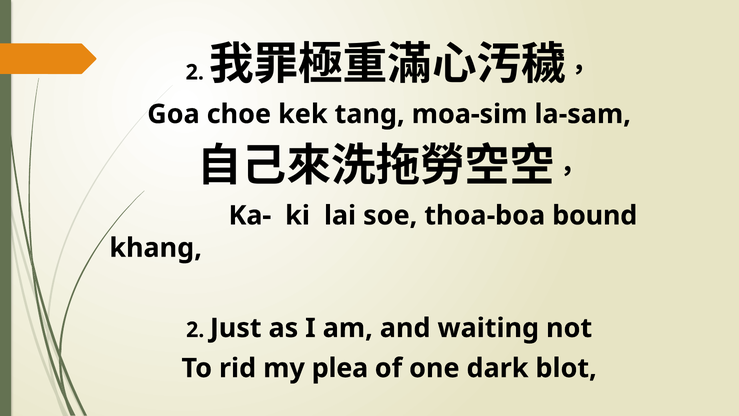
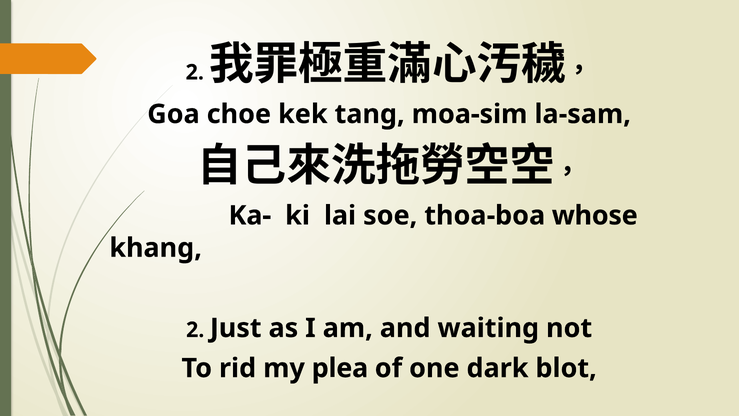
bound: bound -> whose
